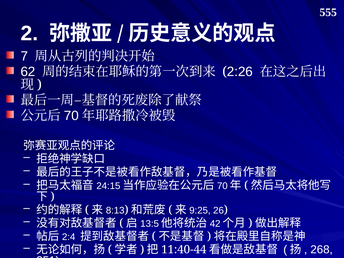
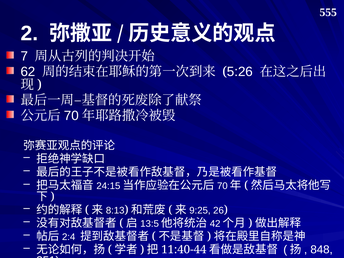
2:26: 2:26 -> 5:26
268: 268 -> 848
